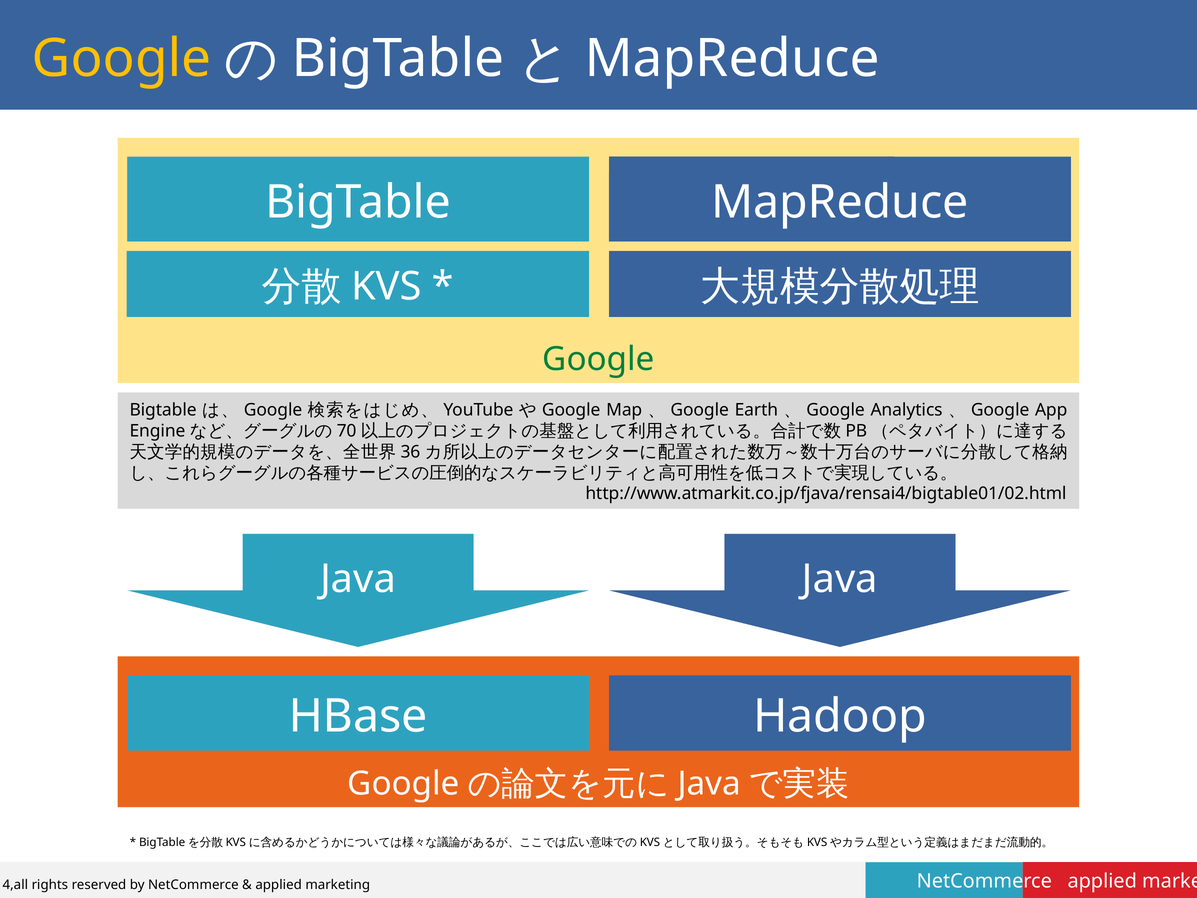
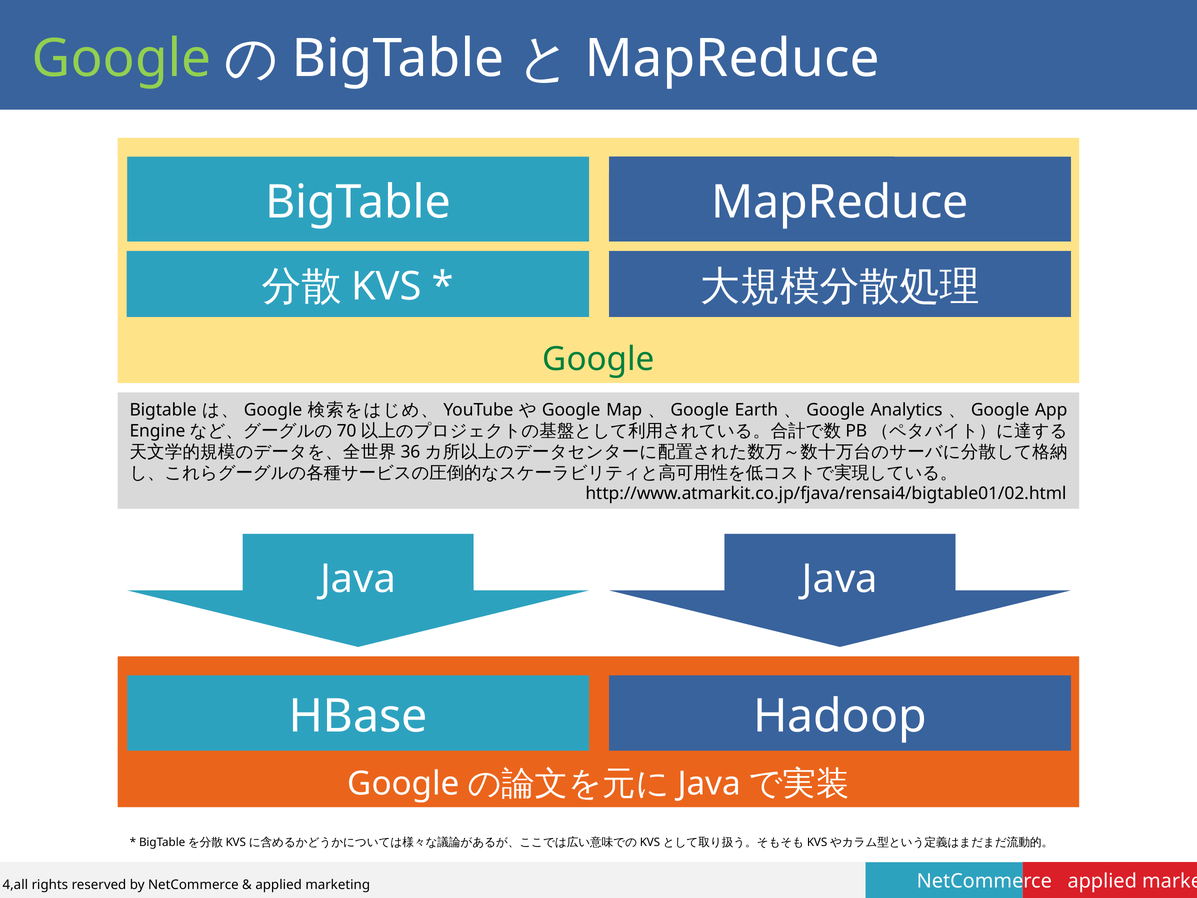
Google at (122, 59) colour: yellow -> light green
